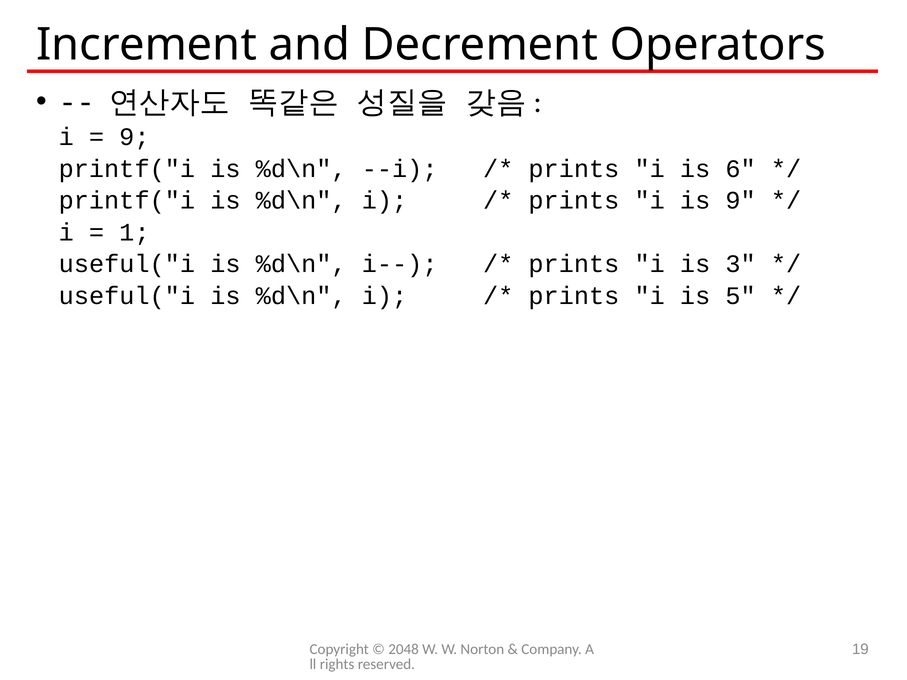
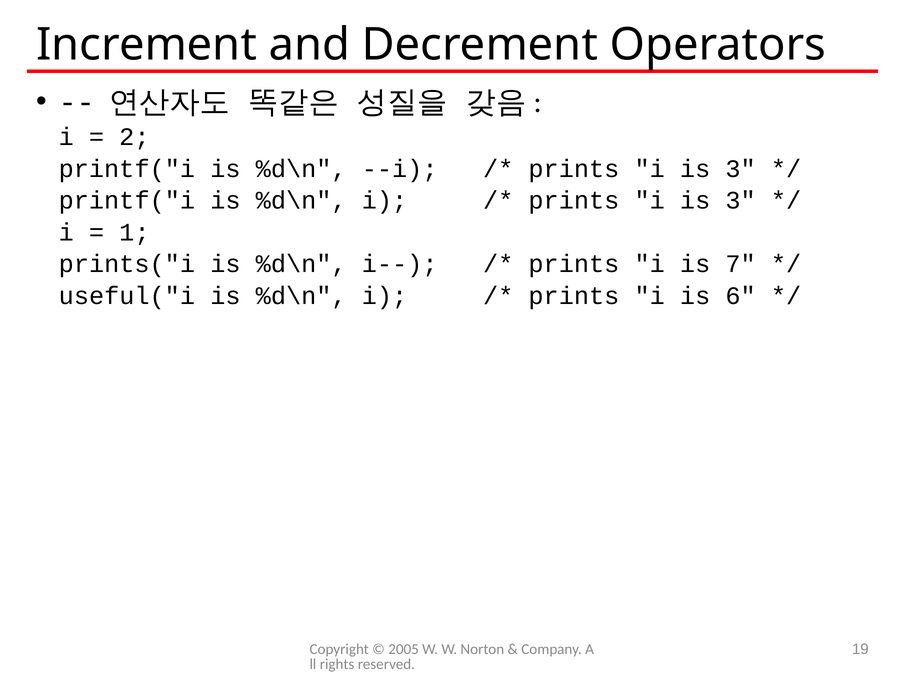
9 at (134, 137): 9 -> 2
6 at (741, 169): 6 -> 3
9 at (741, 201): 9 -> 3
useful("i at (127, 264): useful("i -> prints("i
3: 3 -> 7
5: 5 -> 6
2048: 2048 -> 2005
